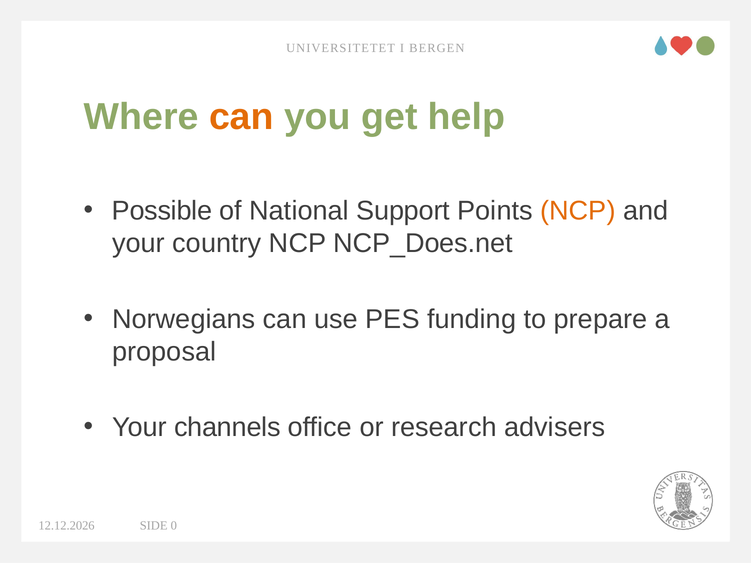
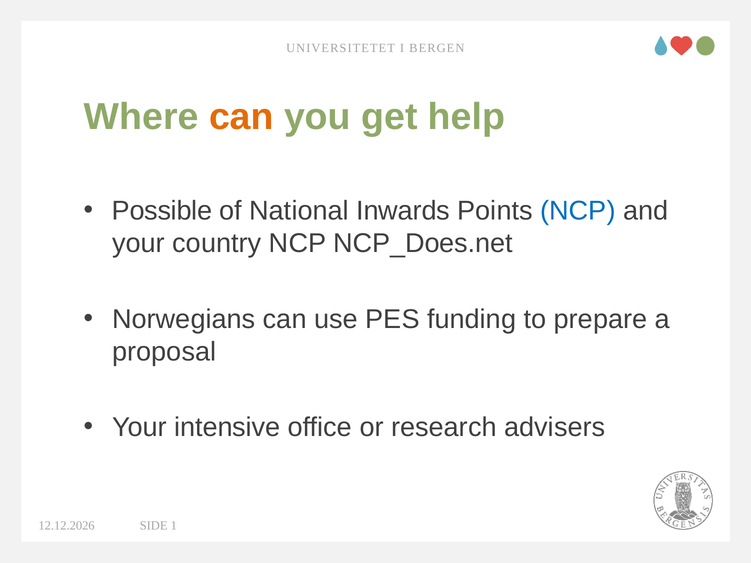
Support: Support -> Inwards
NCP at (578, 211) colour: orange -> blue
channels: channels -> intensive
0: 0 -> 1
